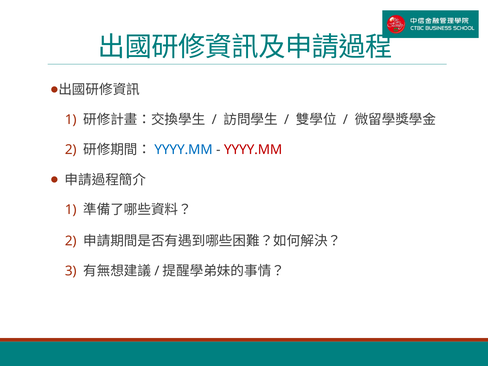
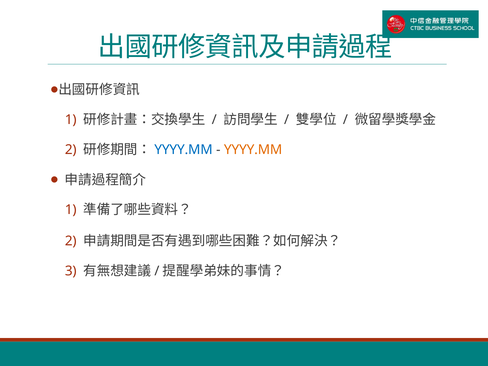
YYYY.MM at (253, 150) colour: red -> orange
